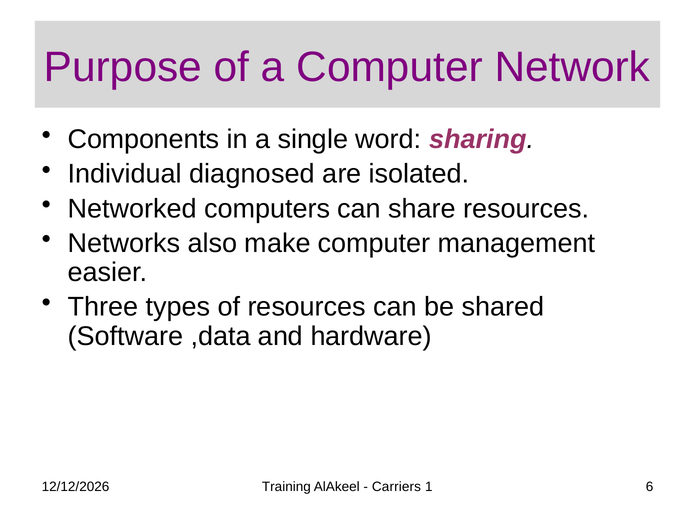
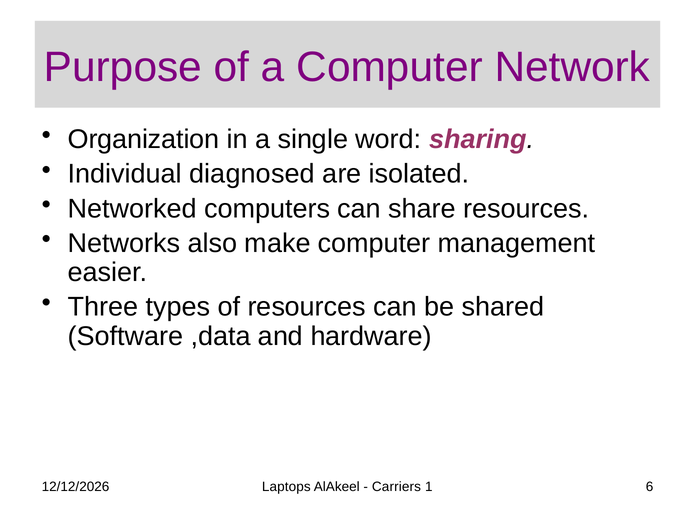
Components: Components -> Organization
Training: Training -> Laptops
